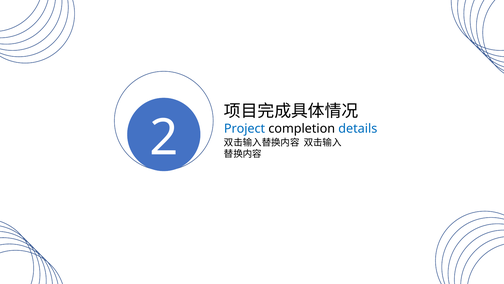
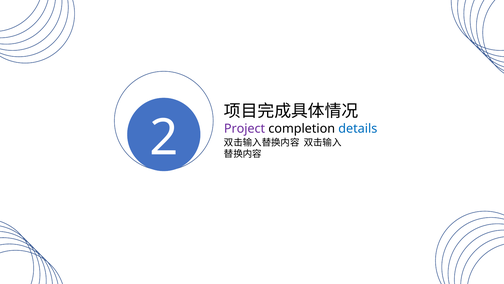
Project colour: blue -> purple
